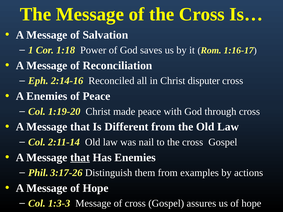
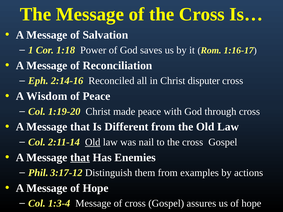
A Enemies: Enemies -> Wisdom
Old at (93, 142) underline: none -> present
3:17-26: 3:17-26 -> 3:17-12
1:3-3: 1:3-3 -> 1:3-4
